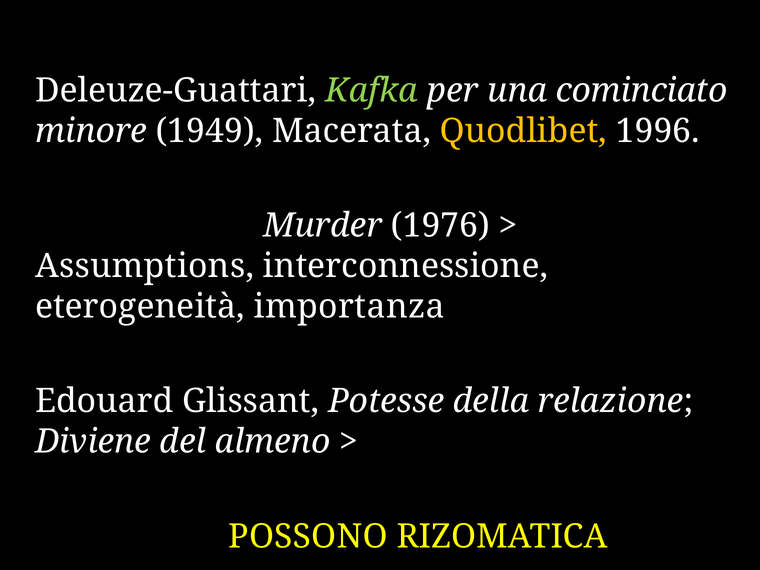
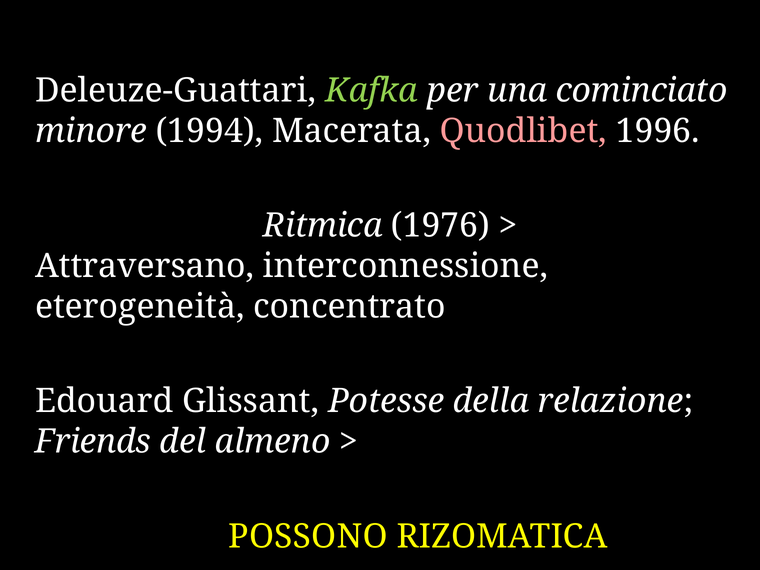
1949: 1949 -> 1994
Quodlibet colour: yellow -> pink
Murder: Murder -> Ritmica
Assumptions: Assumptions -> Attraversano
importanza: importanza -> concentrato
Diviene: Diviene -> Friends
